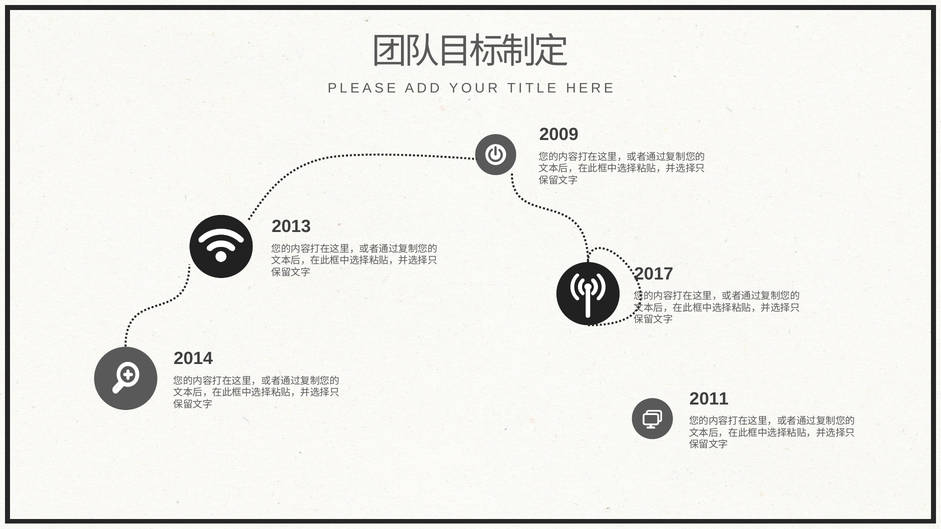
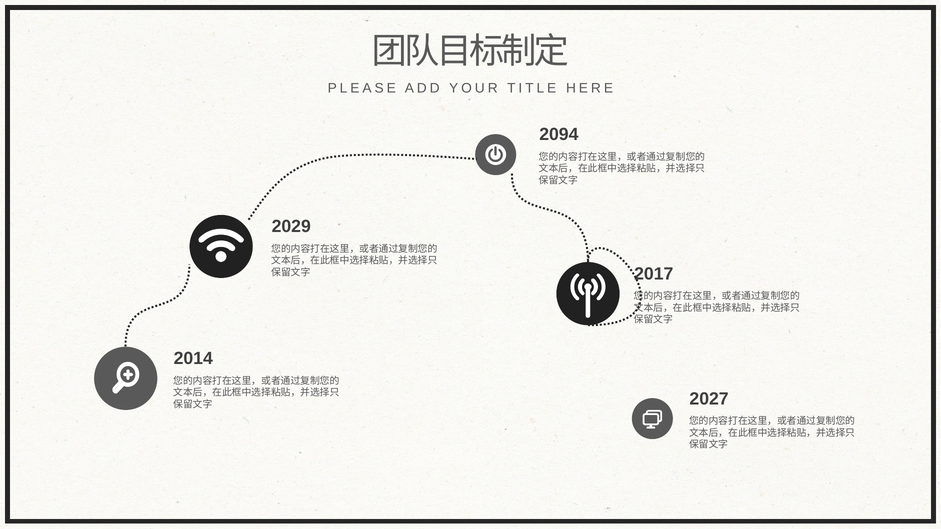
2009: 2009 -> 2094
2013: 2013 -> 2029
2011: 2011 -> 2027
